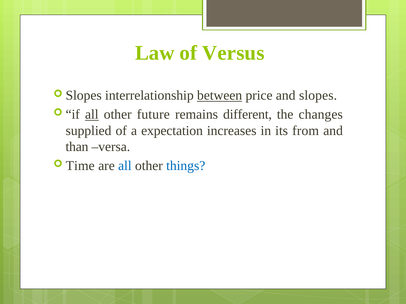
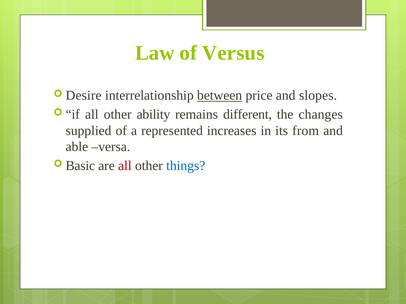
Slopes at (84, 96): Slopes -> Desire
all at (92, 115) underline: present -> none
future: future -> ability
expectation: expectation -> represented
than: than -> able
Time: Time -> Basic
all at (125, 166) colour: blue -> red
